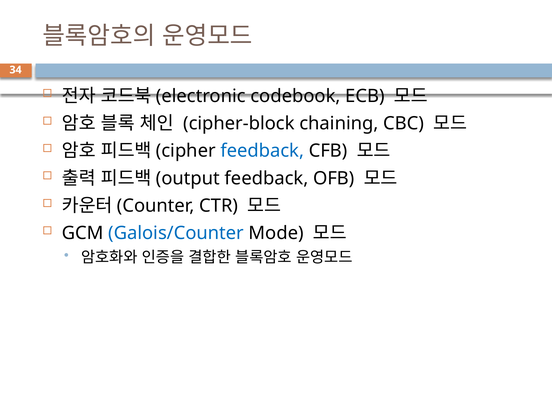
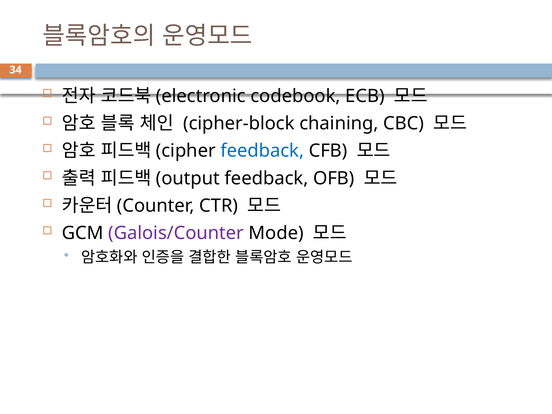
Galois/Counter colour: blue -> purple
